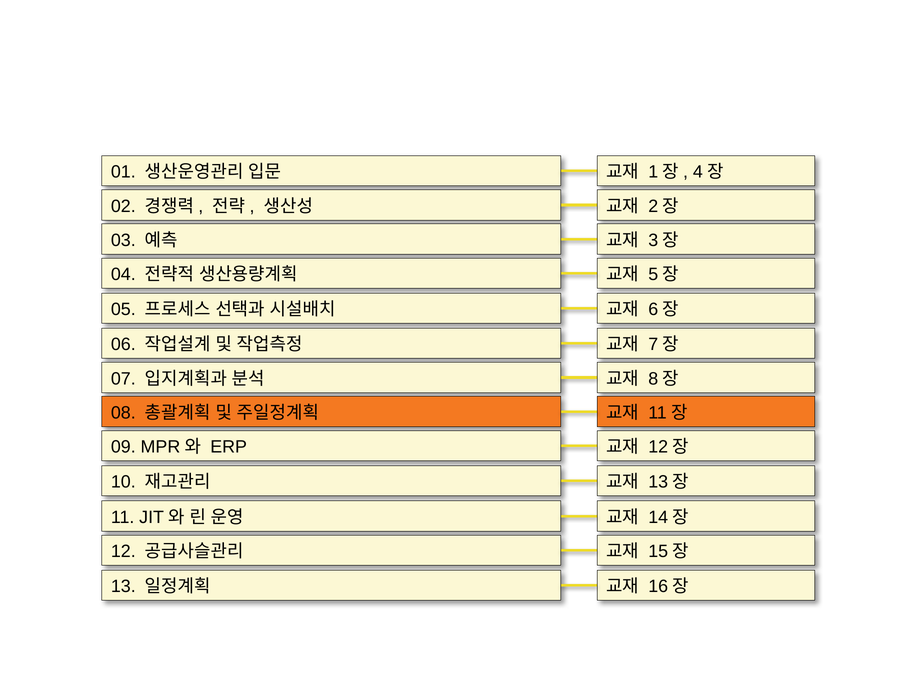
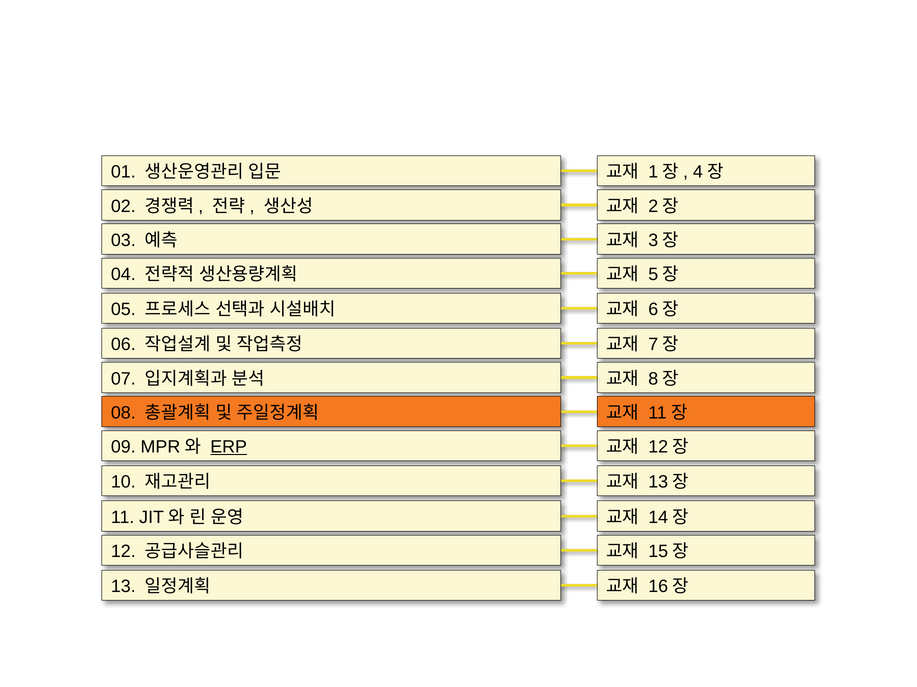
ERP underline: none -> present
